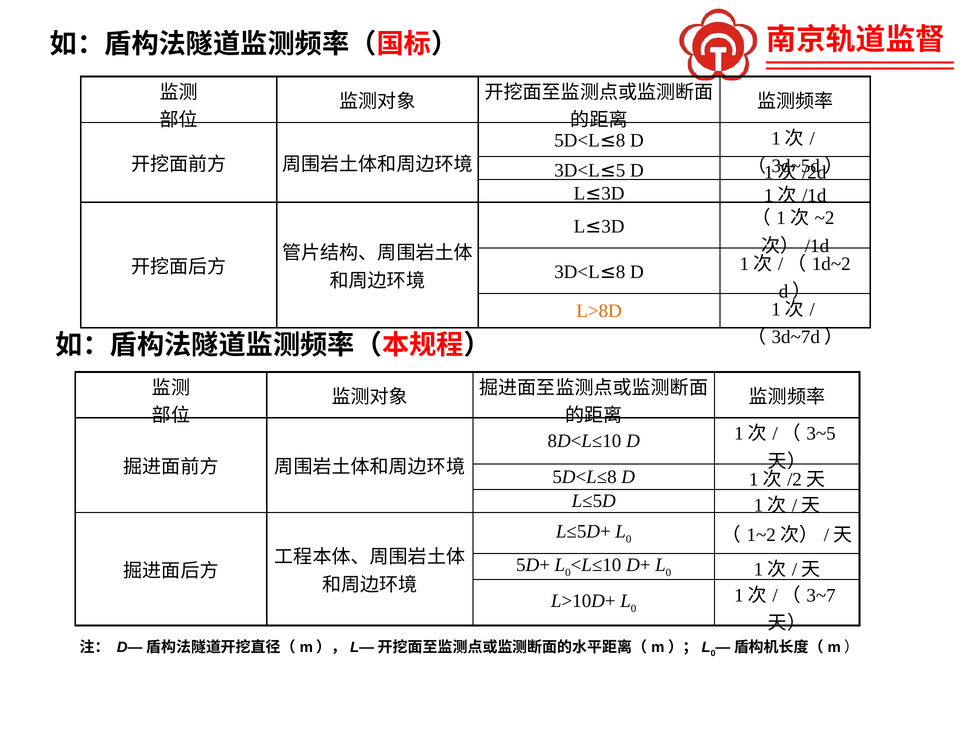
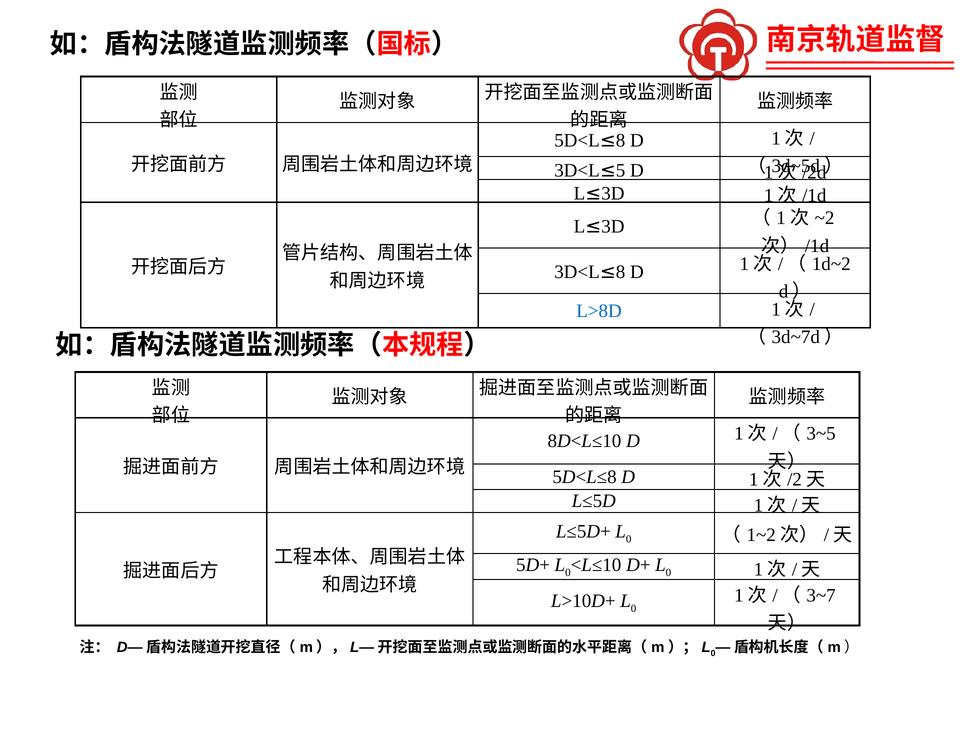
L>8D colour: orange -> blue
